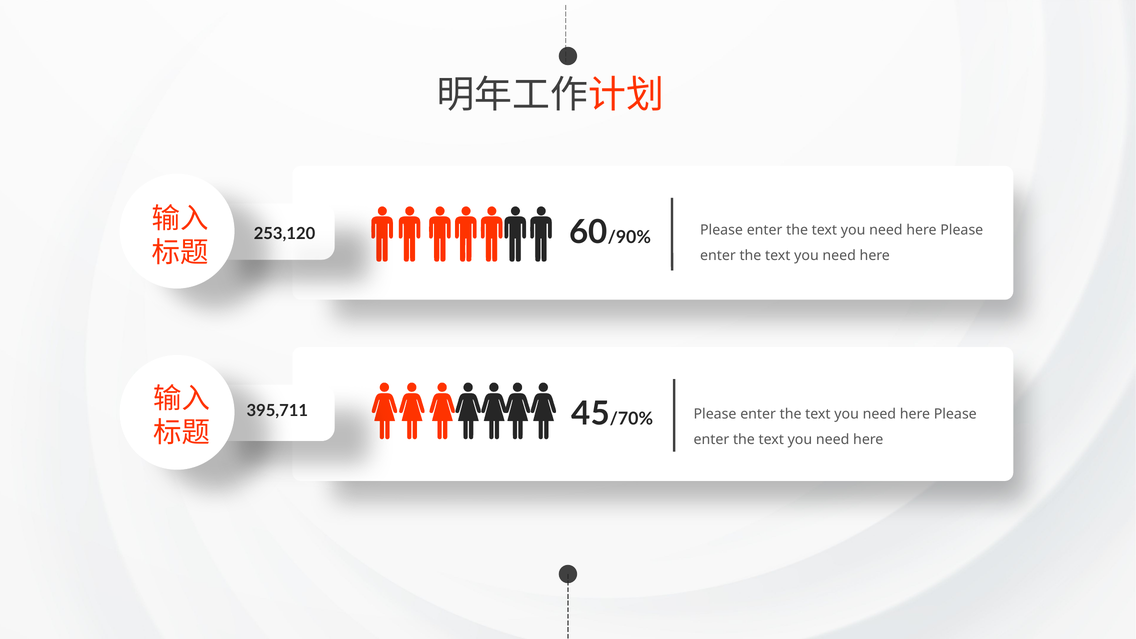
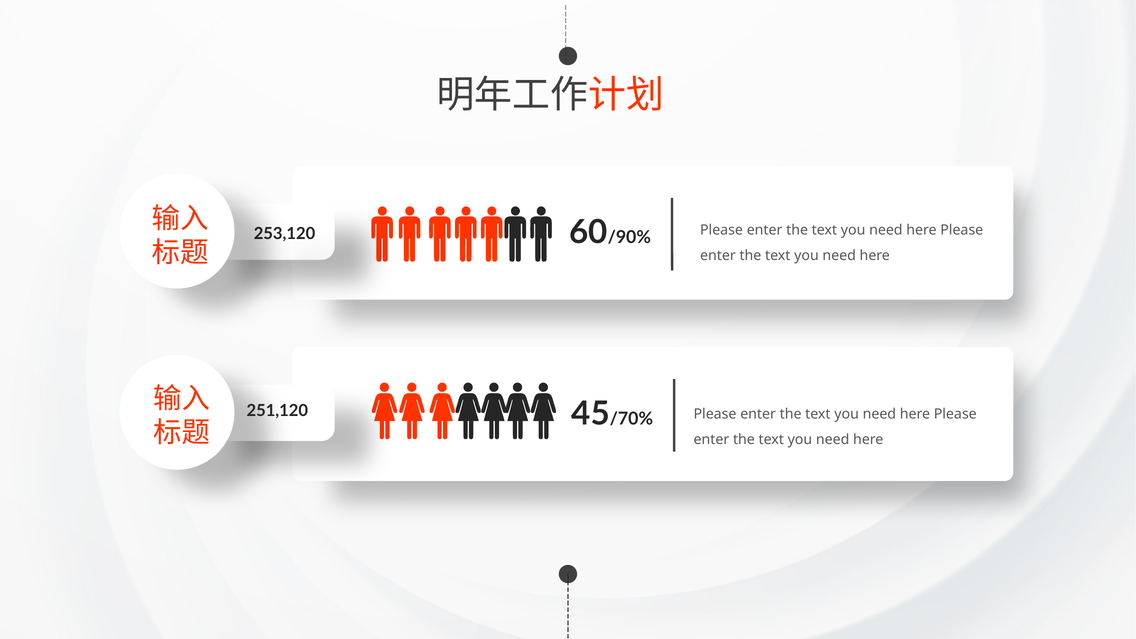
395,711: 395,711 -> 251,120
